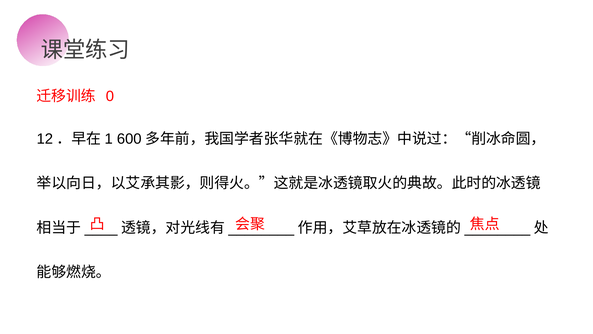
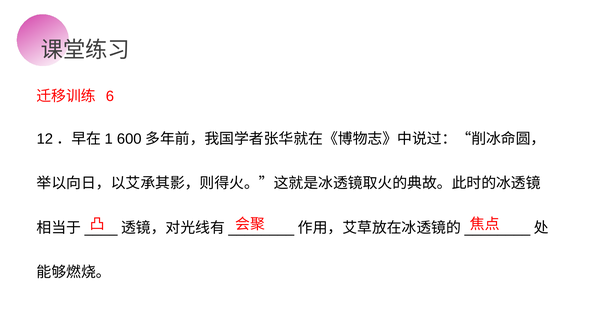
0: 0 -> 6
